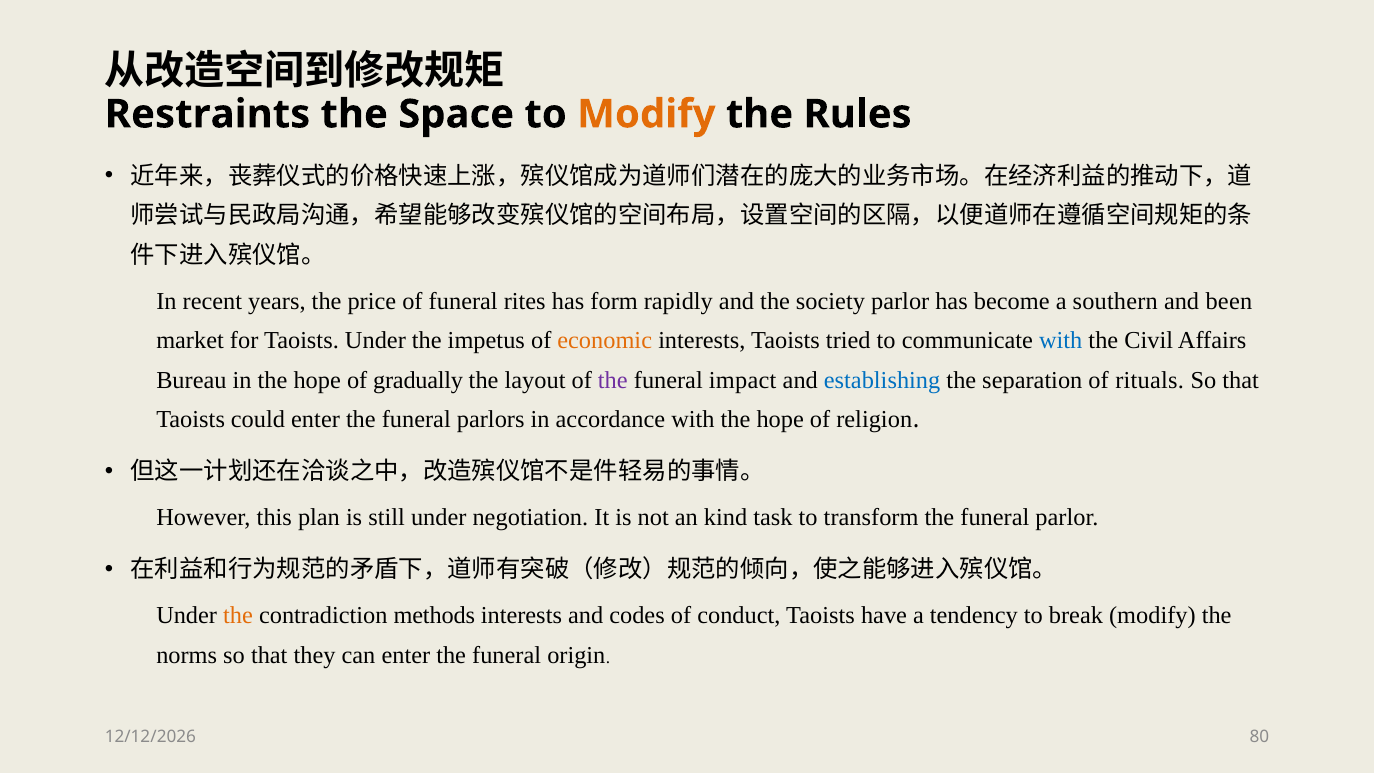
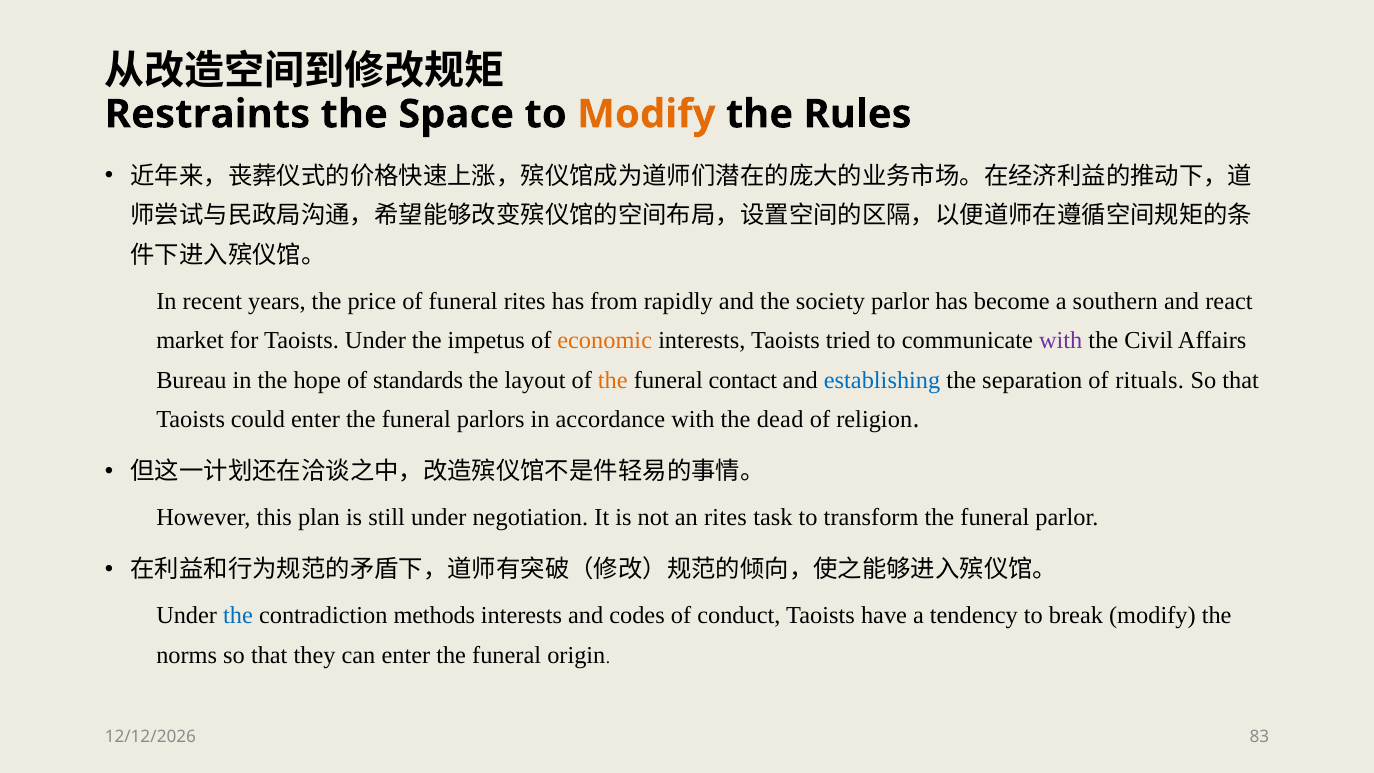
form: form -> from
been: been -> react
with at (1061, 340) colour: blue -> purple
gradually: gradually -> standards
the at (613, 380) colour: purple -> orange
impact: impact -> contact
with the hope: hope -> dead
an kind: kind -> rites
the at (238, 616) colour: orange -> blue
80: 80 -> 83
